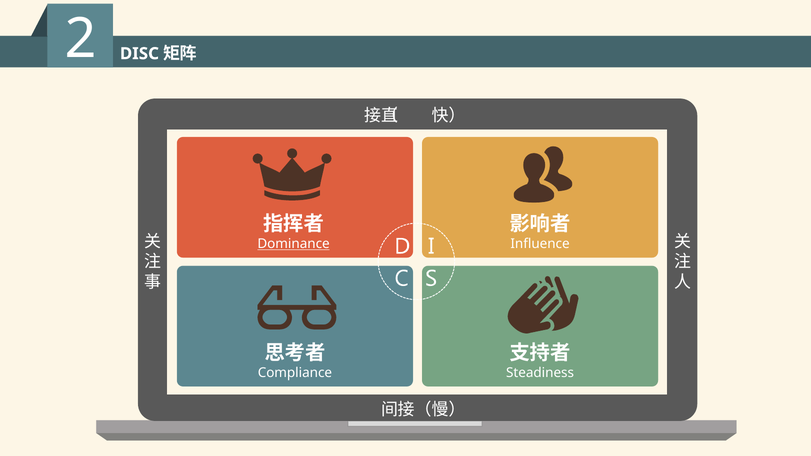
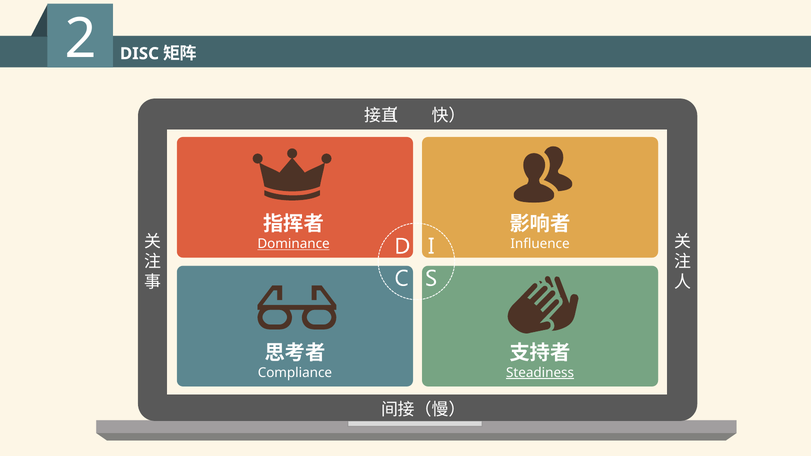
Steadiness underline: none -> present
